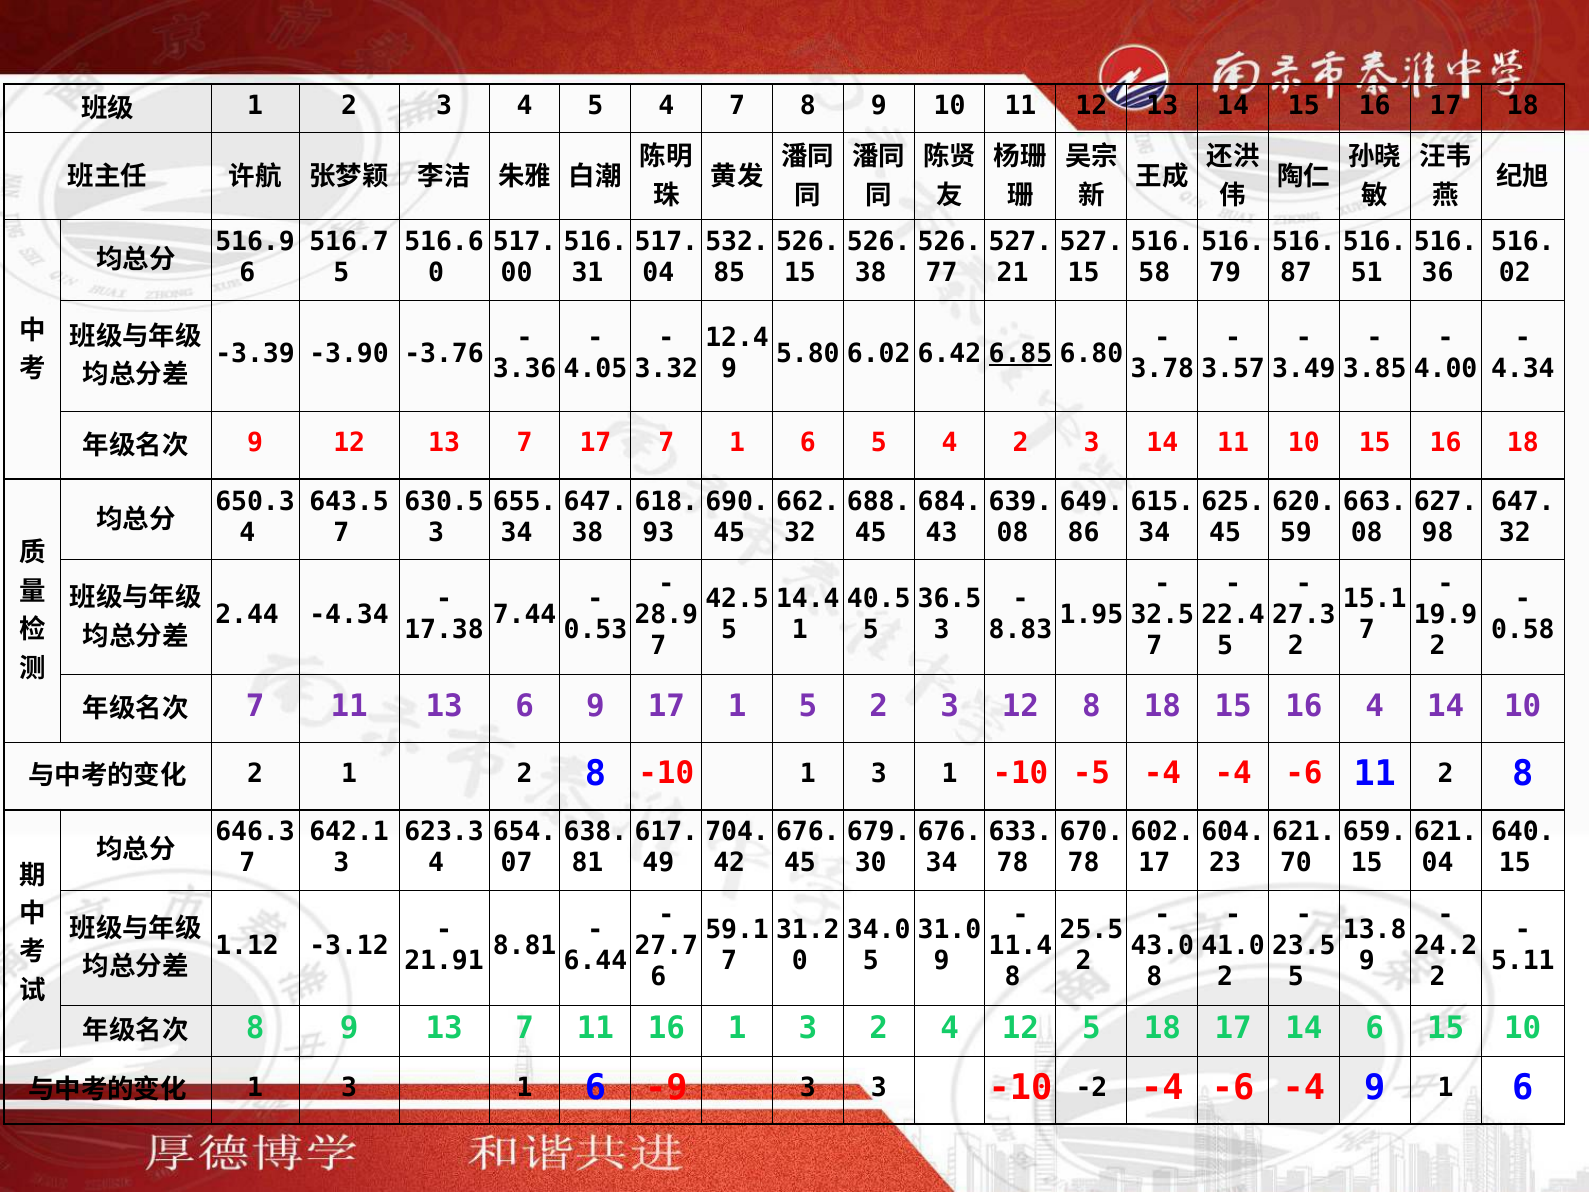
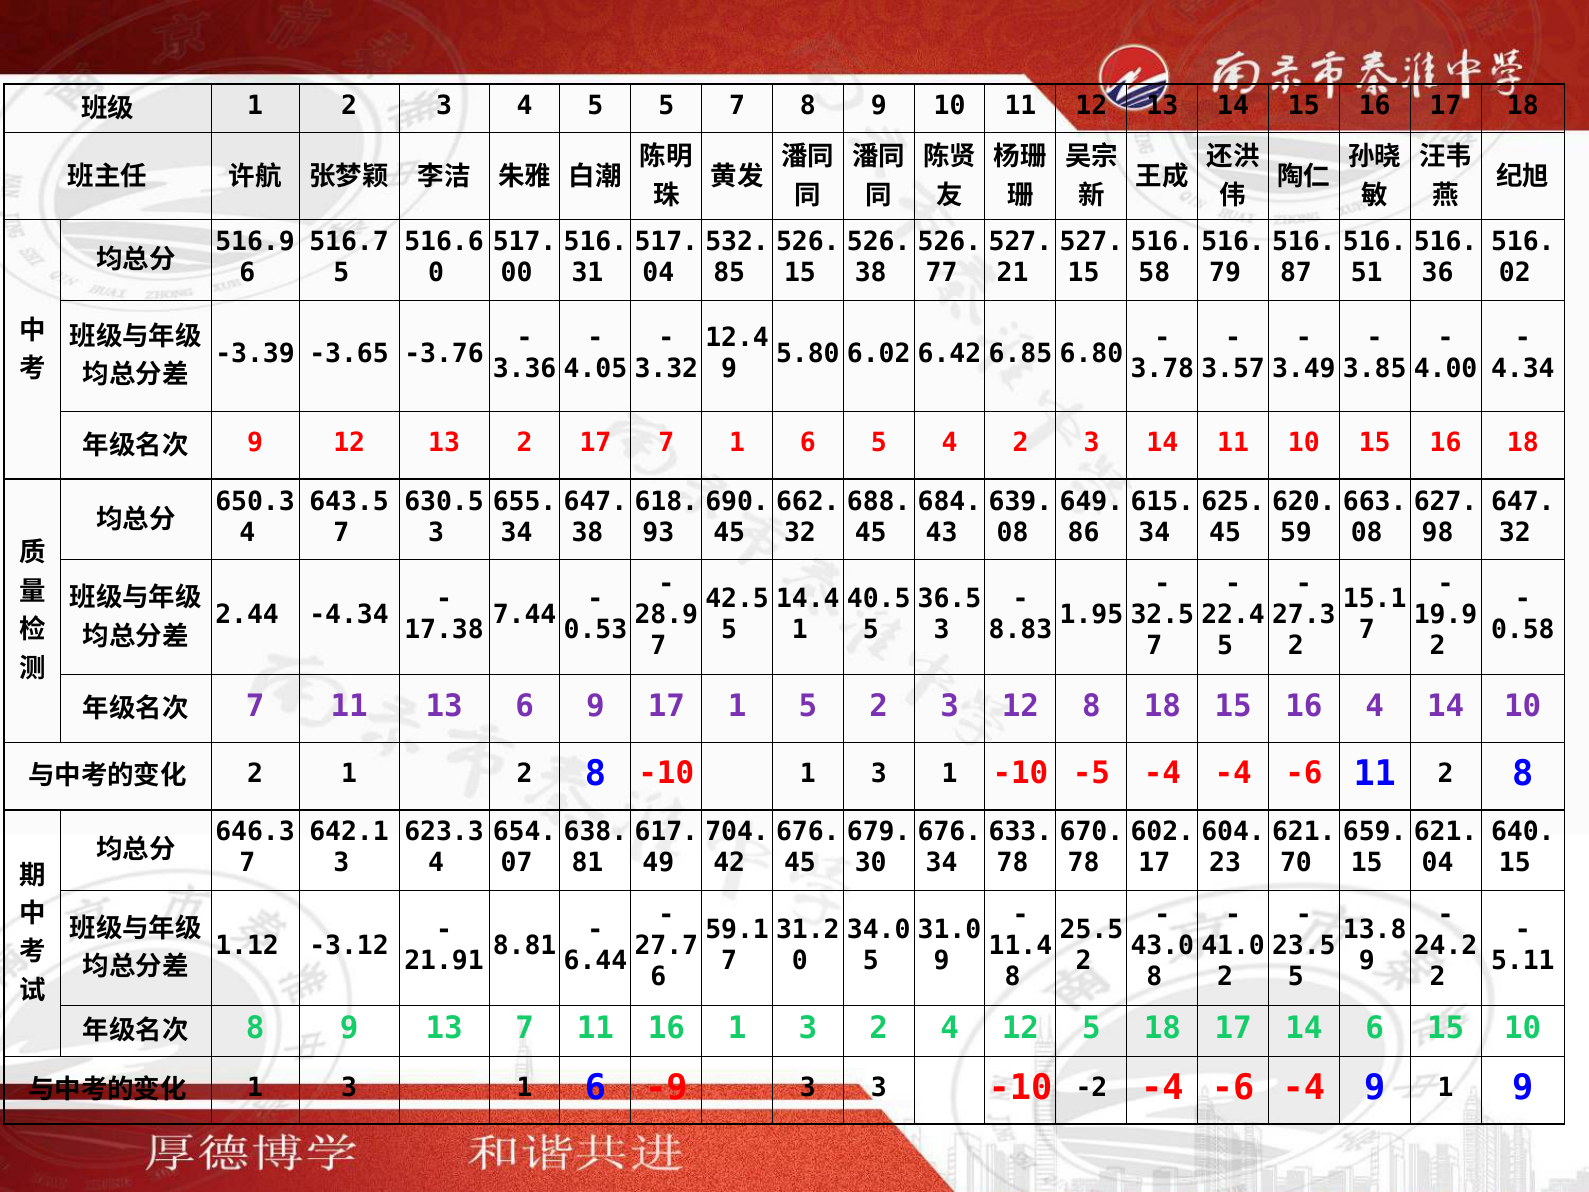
4 5 4: 4 -> 5
-3.90: -3.90 -> -3.65
6.85 underline: present -> none
12 13 7: 7 -> 2
9 1 6: 6 -> 9
